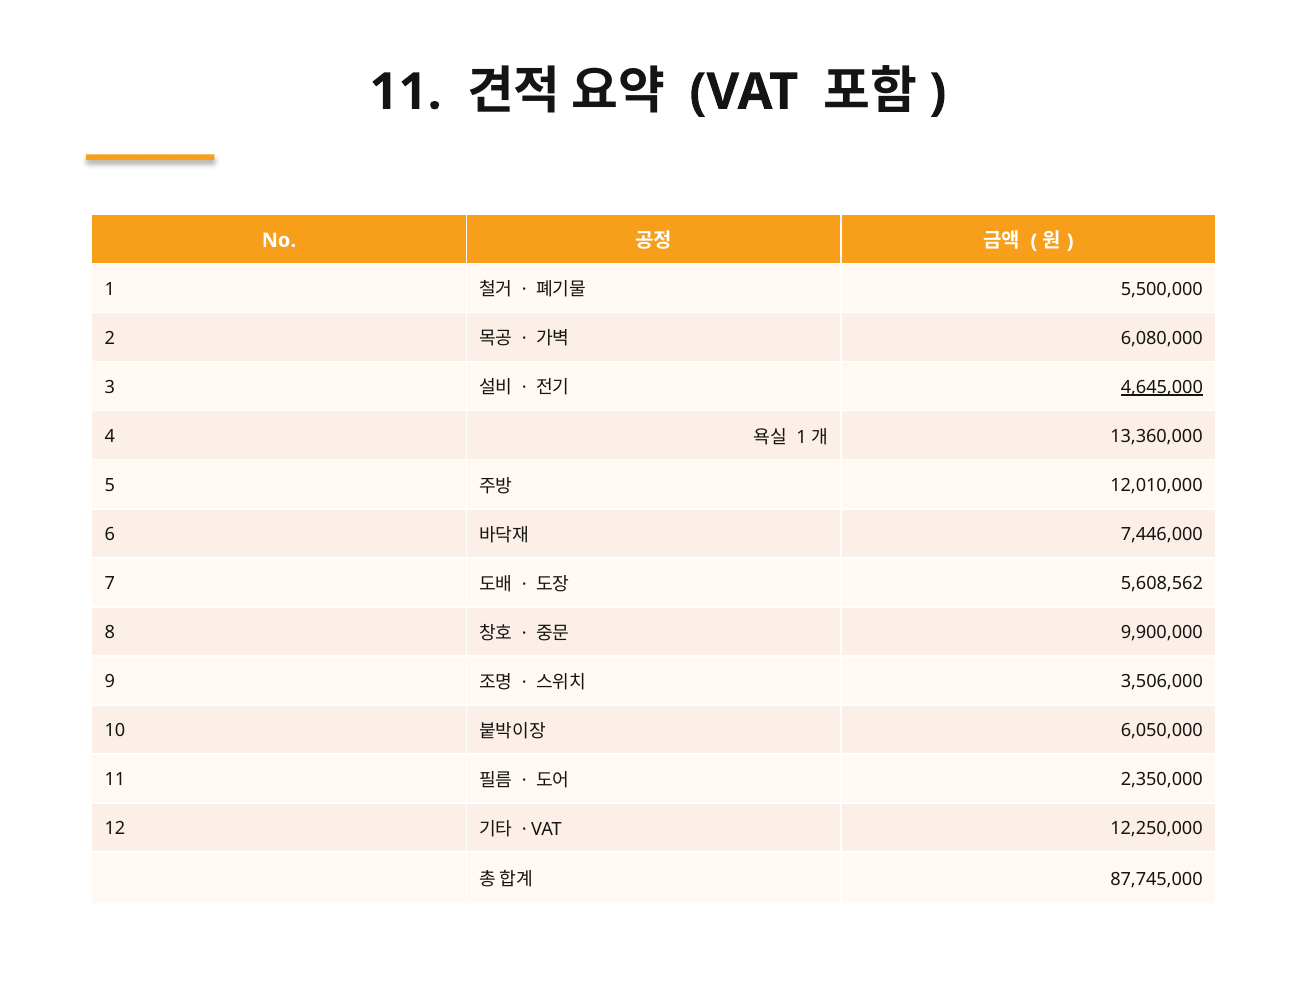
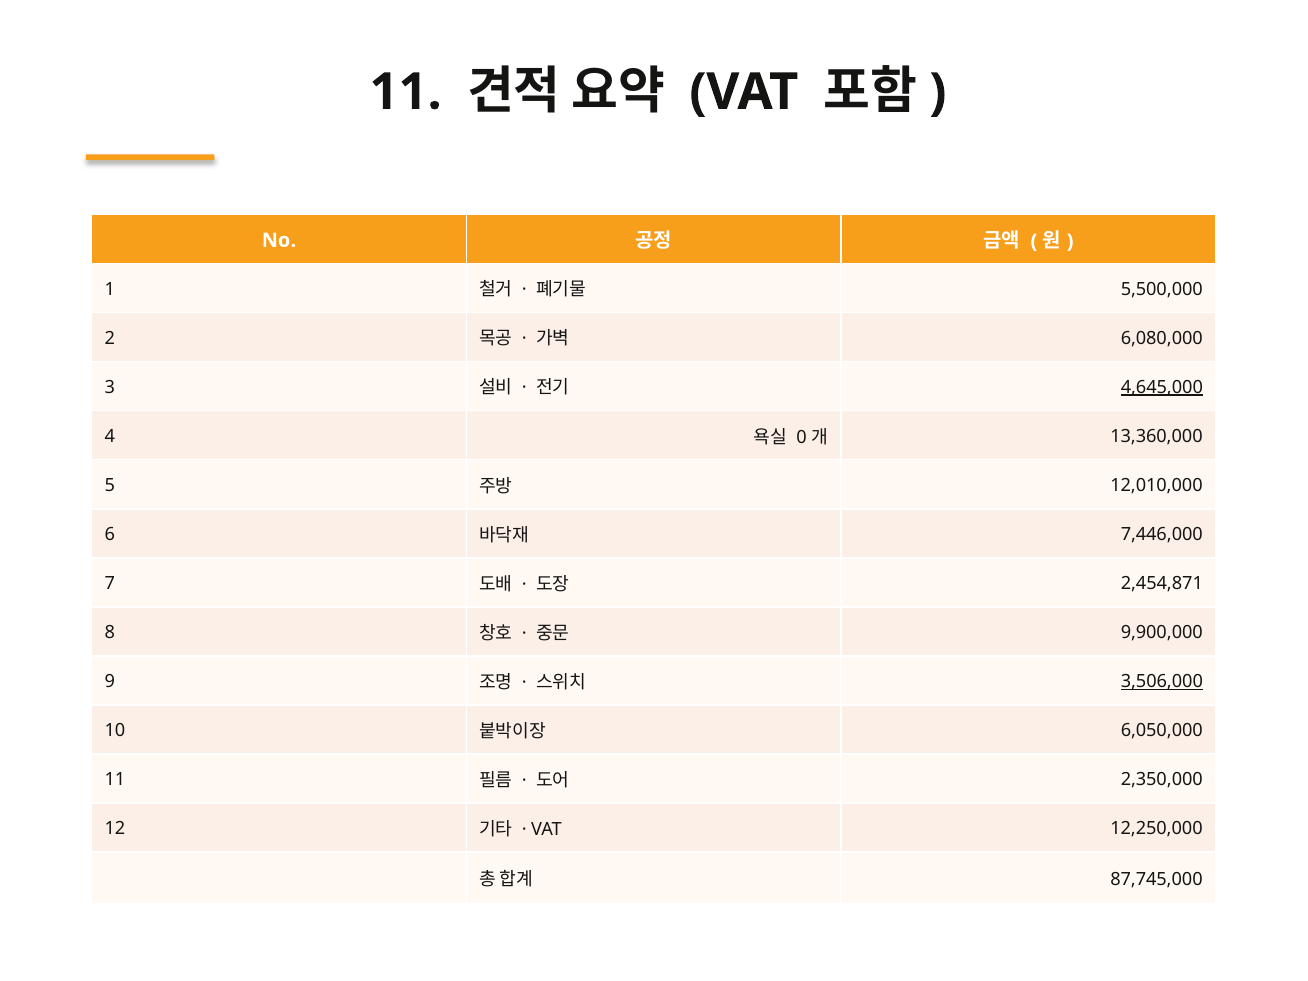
1 at (801, 437): 1 -> 0
5,608,562: 5,608,562 -> 2,454,871
3,506,000 underline: none -> present
